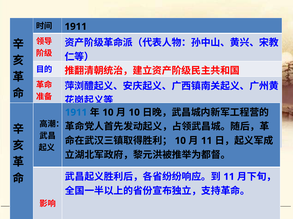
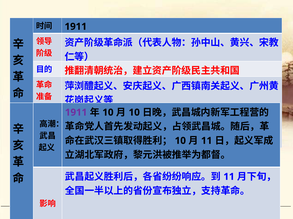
1911 at (76, 112) colour: blue -> purple
